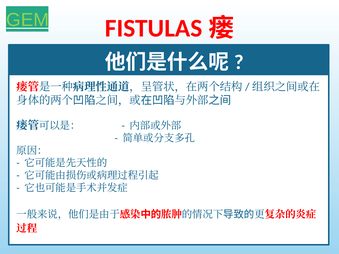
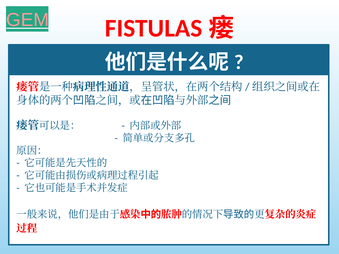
GEM colour: light green -> pink
